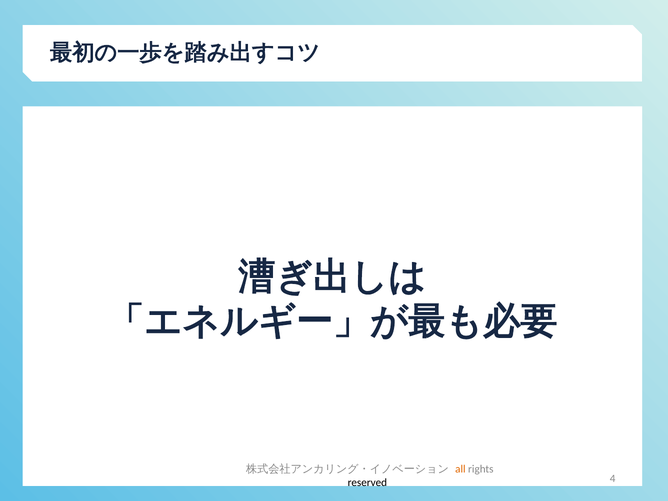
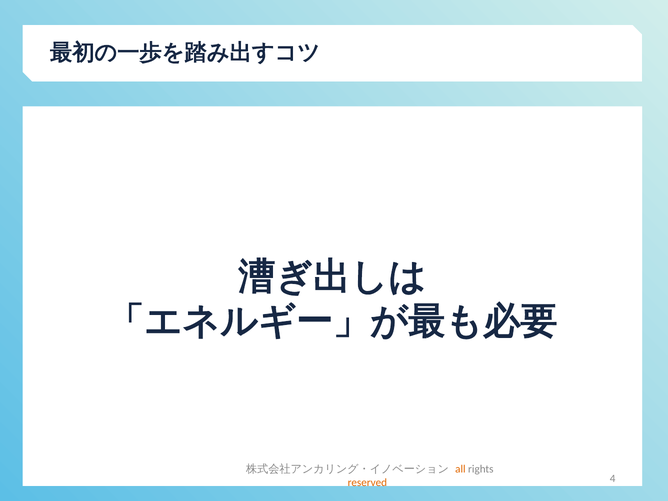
reserved colour: black -> orange
